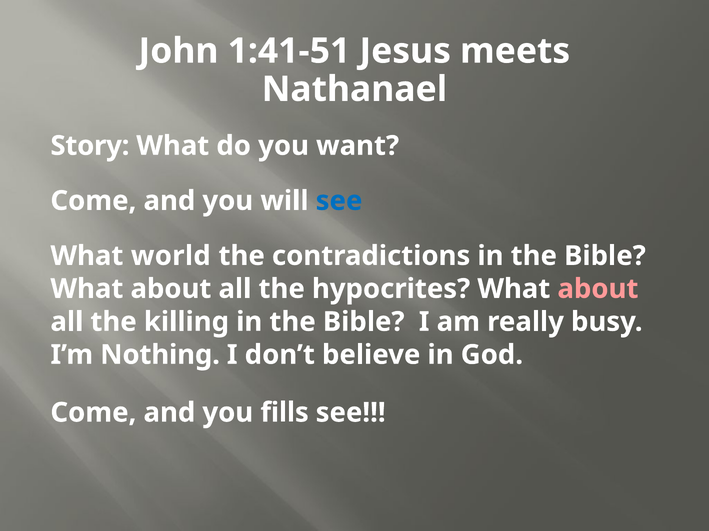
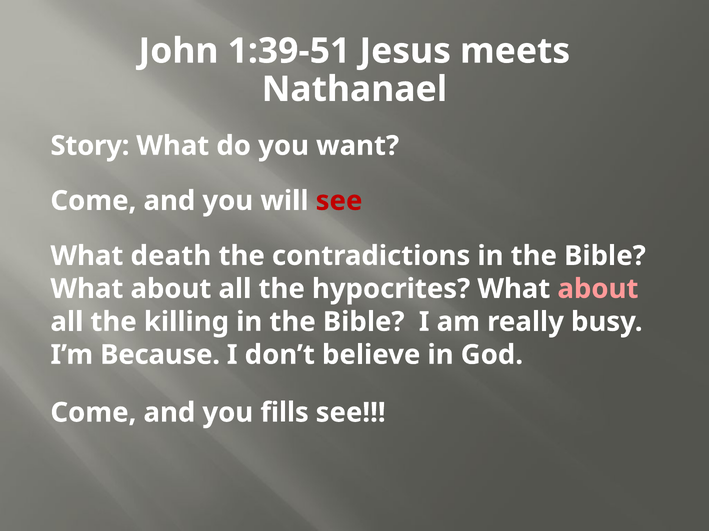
1:41-51: 1:41-51 -> 1:39-51
see at (339, 201) colour: blue -> red
world: world -> death
Nothing: Nothing -> Because
